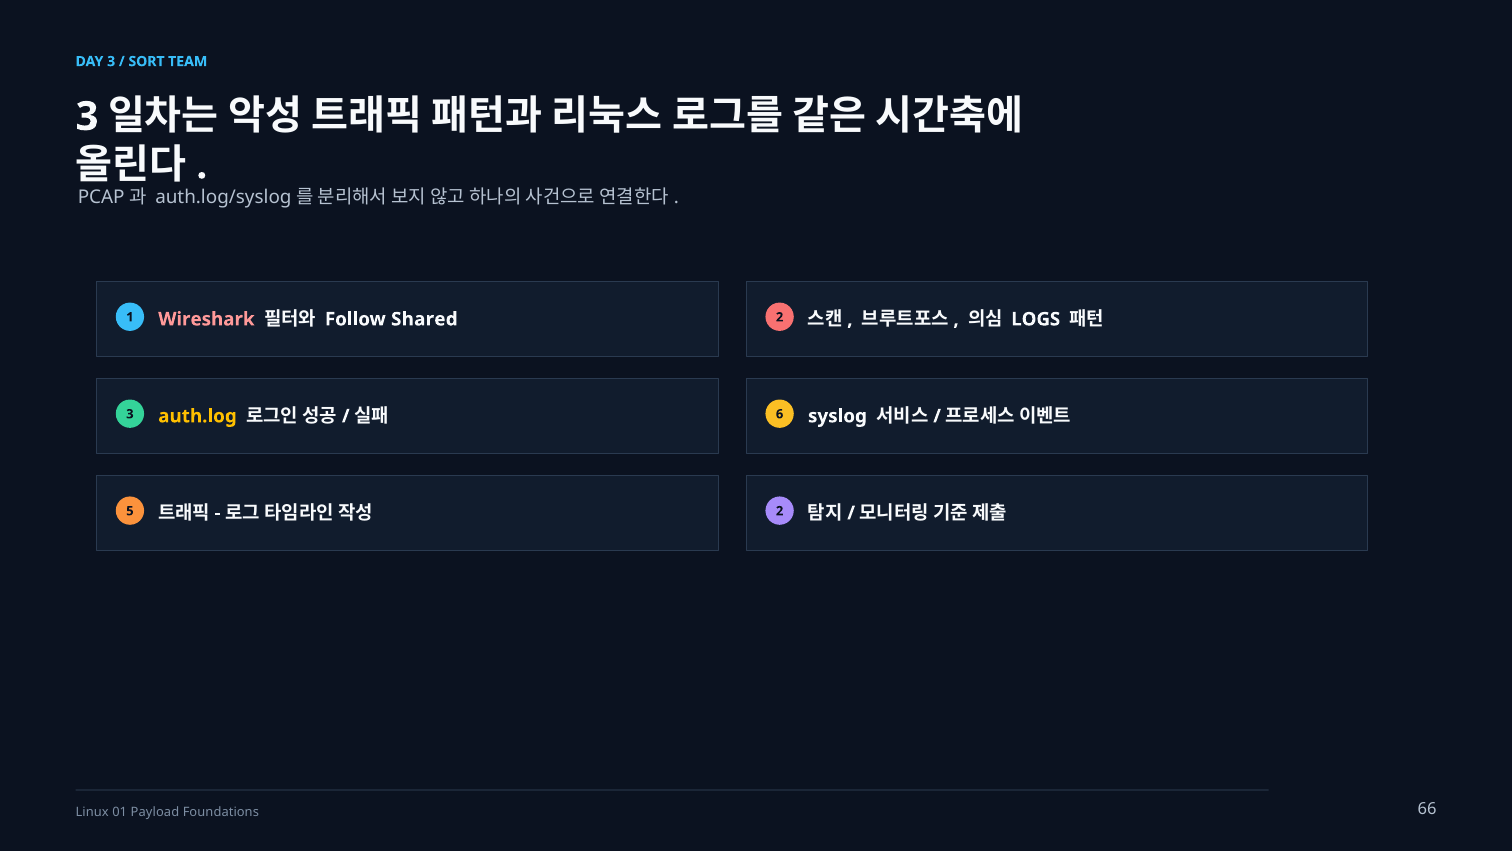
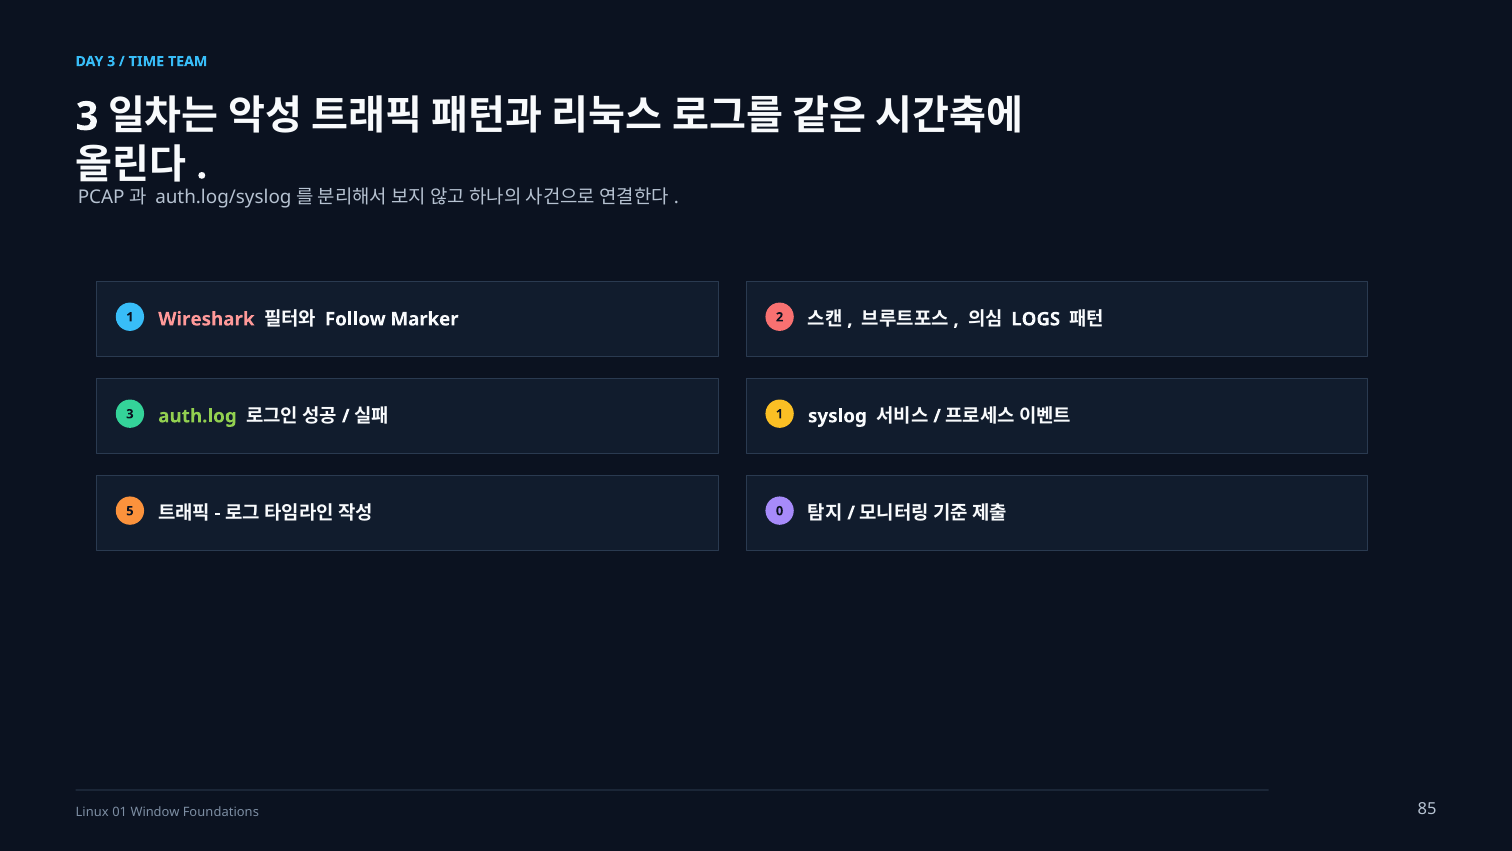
SORT: SORT -> TIME
Shared: Shared -> Marker
auth.log colour: yellow -> light green
6 at (780, 414): 6 -> 1
2 at (780, 511): 2 -> 0
Payload: Payload -> Window
66: 66 -> 85
